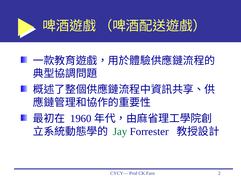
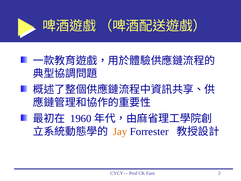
Jay colour: green -> orange
